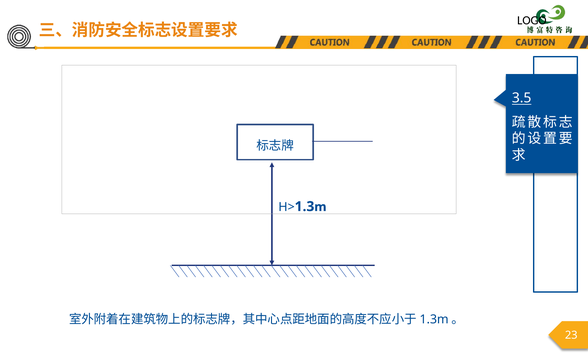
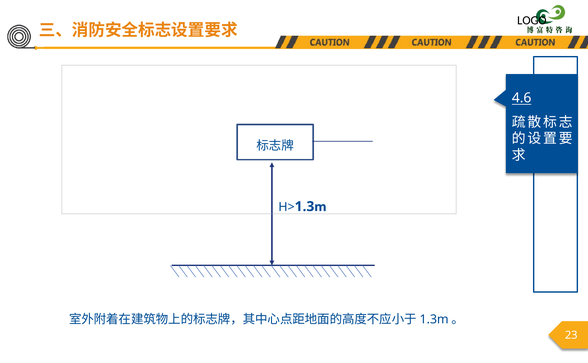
3.5: 3.5 -> 4.6
